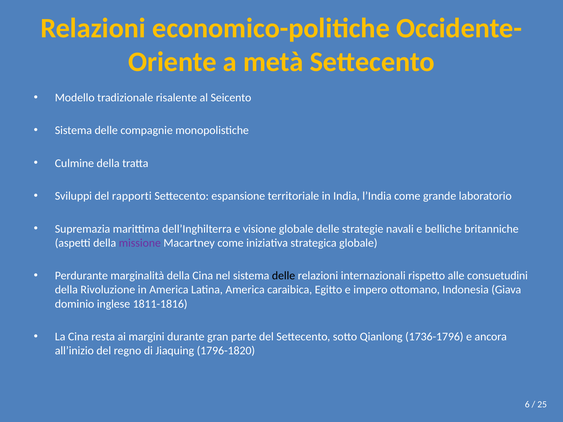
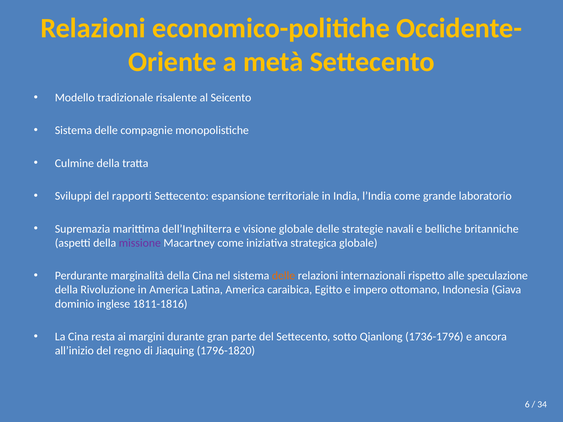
delle at (284, 276) colour: black -> orange
consuetudini: consuetudini -> speculazione
25: 25 -> 34
